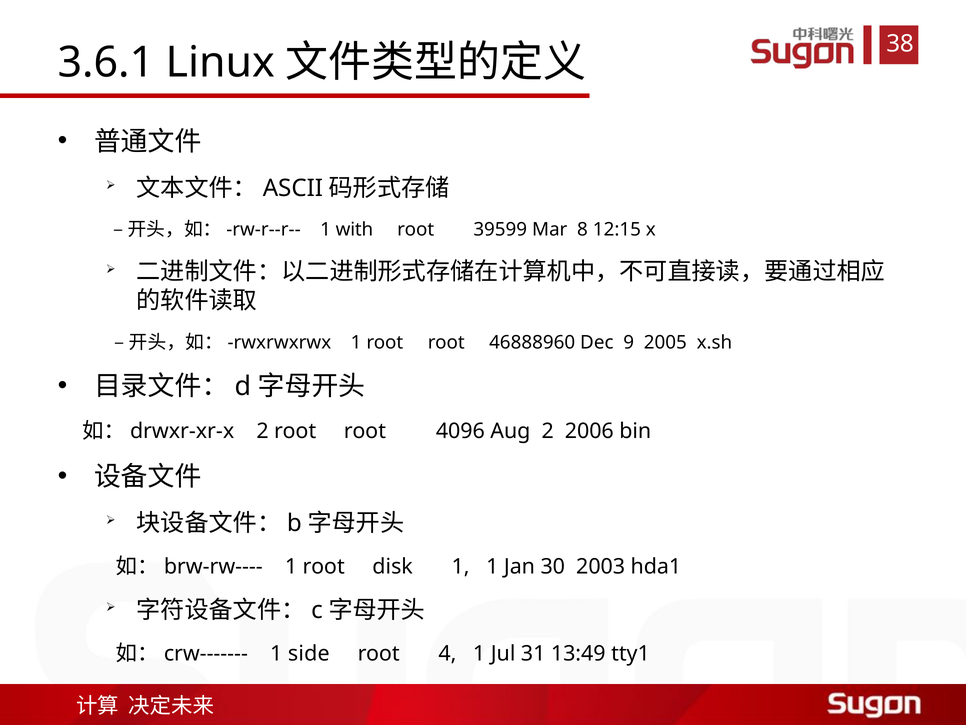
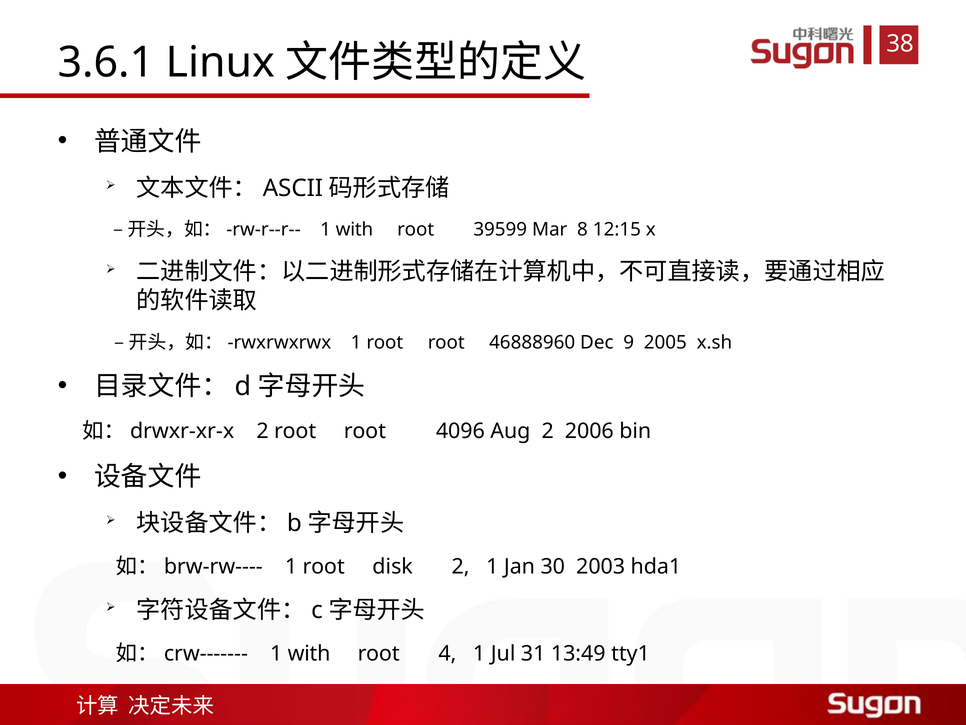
disk 1: 1 -> 2
side at (309, 653): side -> with
